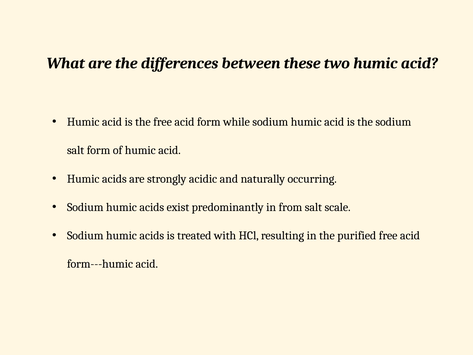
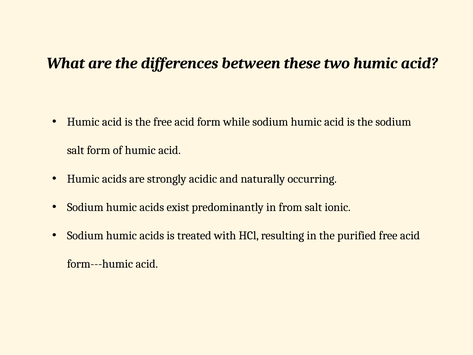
scale: scale -> ionic
